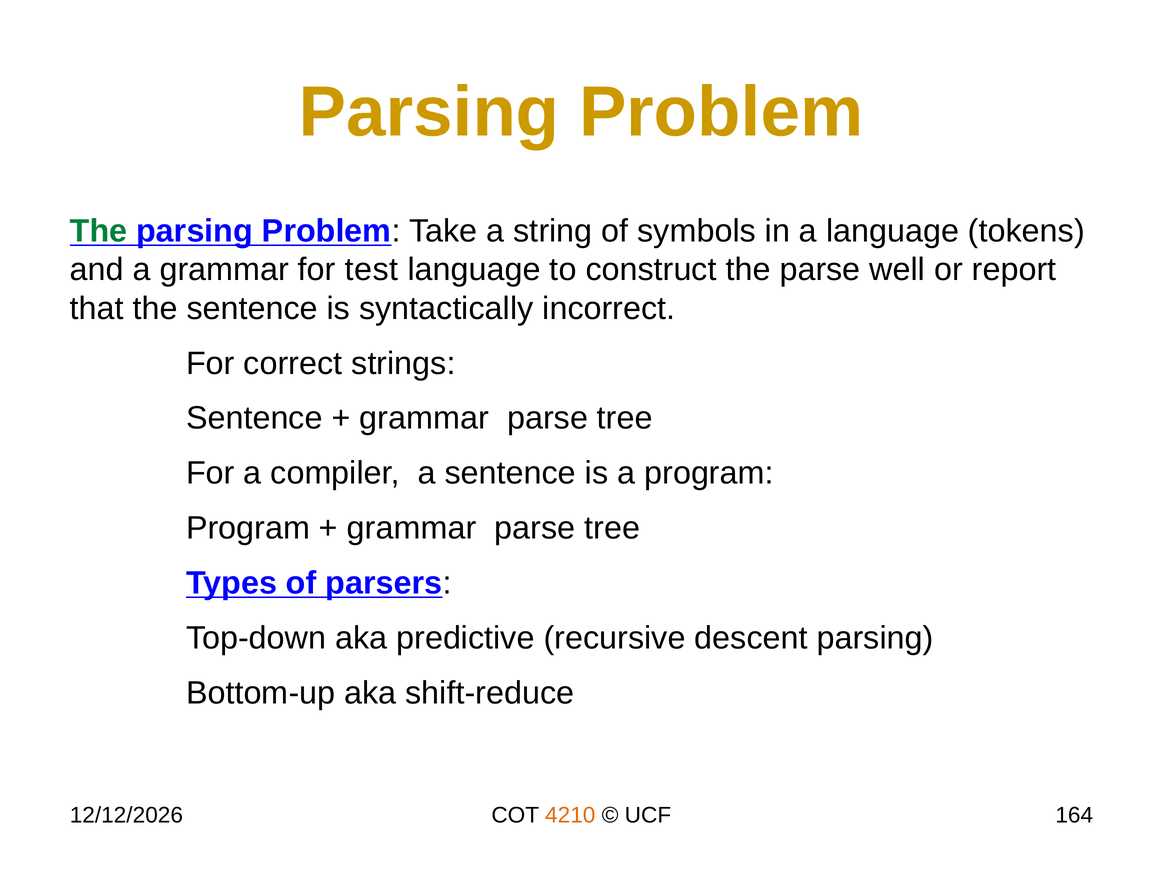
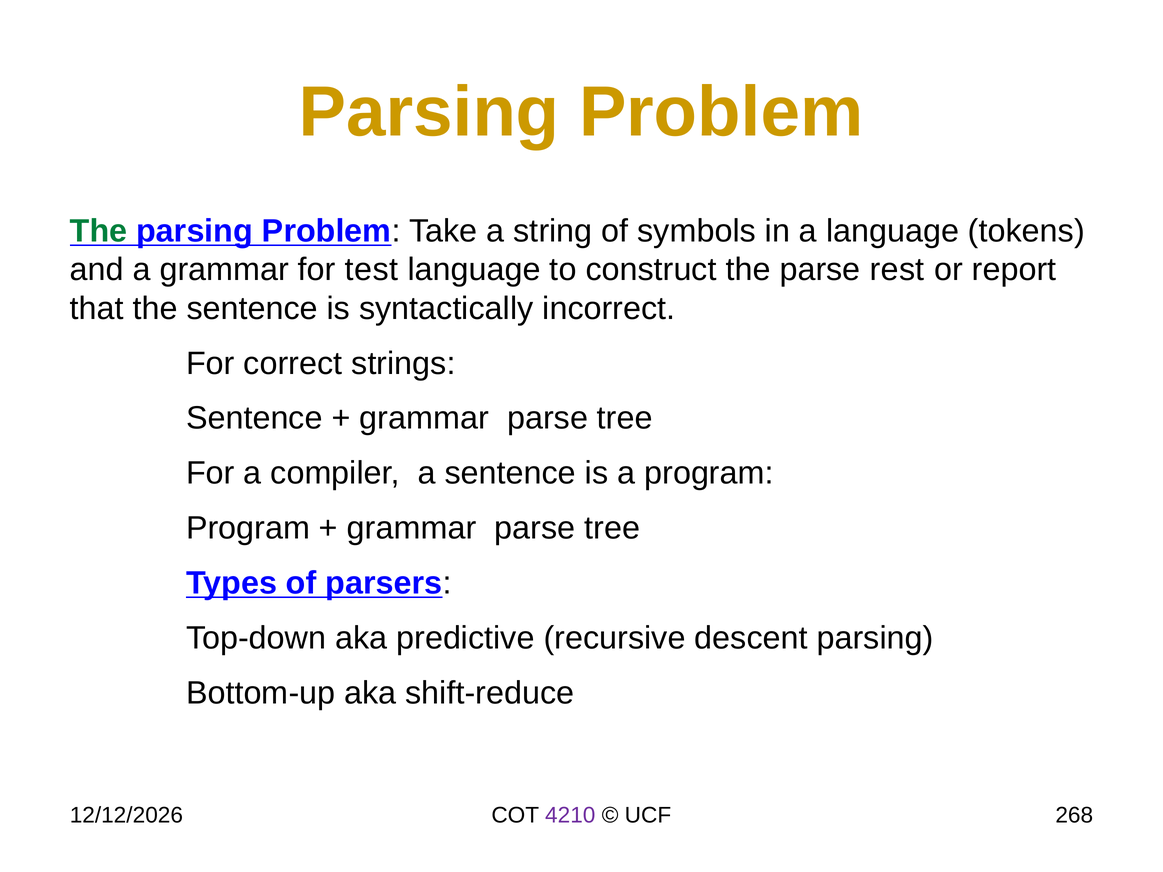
well: well -> rest
4210 colour: orange -> purple
164: 164 -> 268
